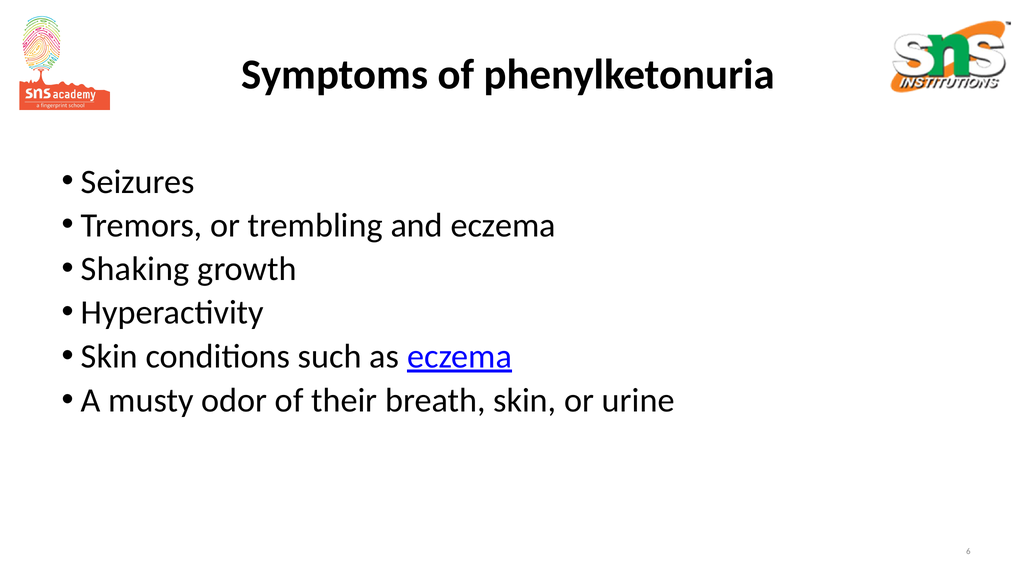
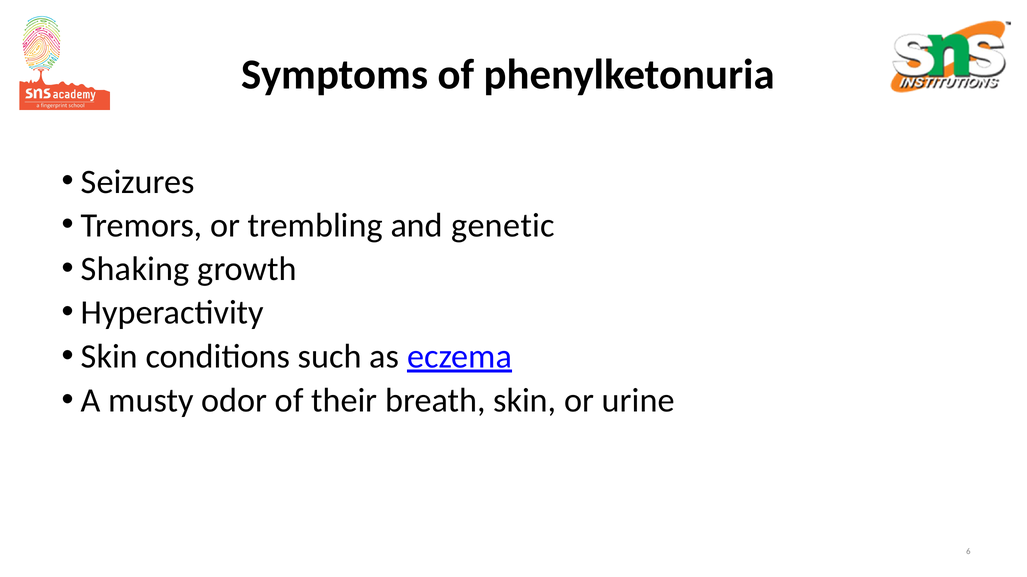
and eczema: eczema -> genetic
